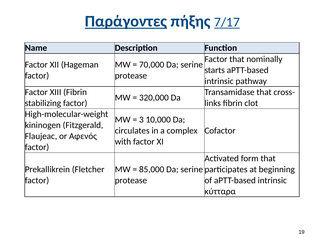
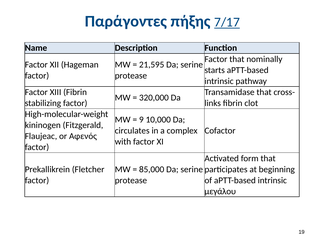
Παράγοντες underline: present -> none
70,000: 70,000 -> 21,595
3: 3 -> 9
κύτταρα: κύτταρα -> μεγάλου
